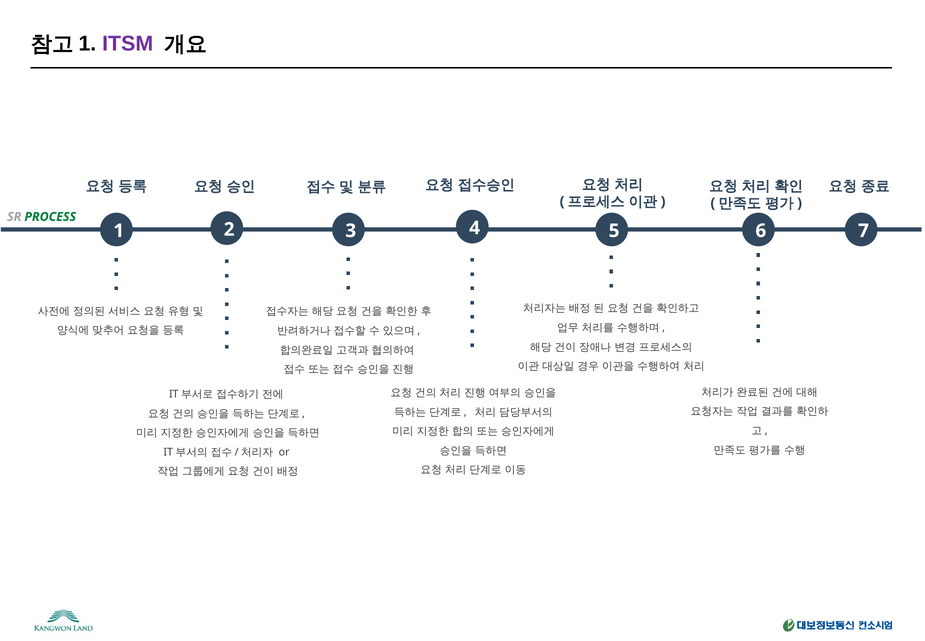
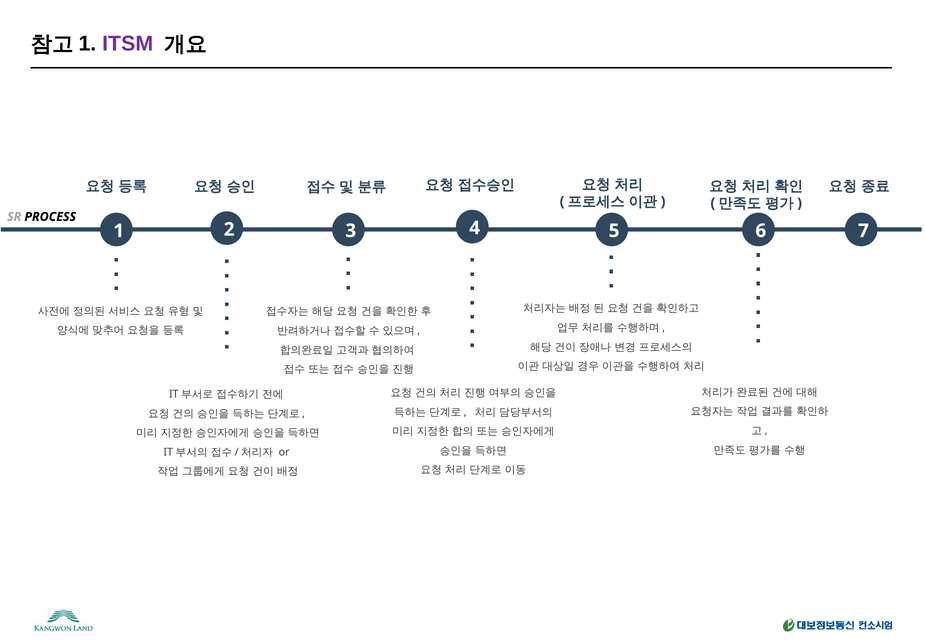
PROCESS colour: green -> black
